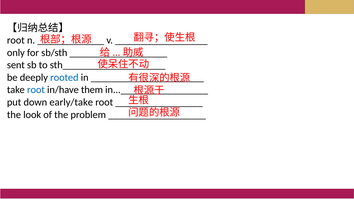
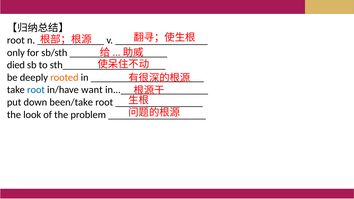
sent: sent -> died
rooted colour: blue -> orange
them: them -> want
early/take: early/take -> been/take
